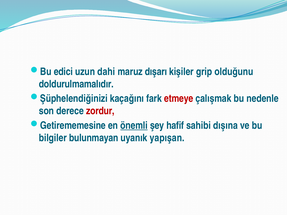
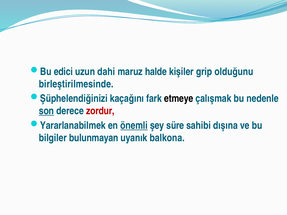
dışarı: dışarı -> halde
doldurulmamalıdır: doldurulmamalıdır -> birleştirilmesinde
etmeye colour: red -> black
son underline: none -> present
Getirememesine: Getirememesine -> Yararlanabilmek
hafif: hafif -> süre
yapışan: yapışan -> balkona
